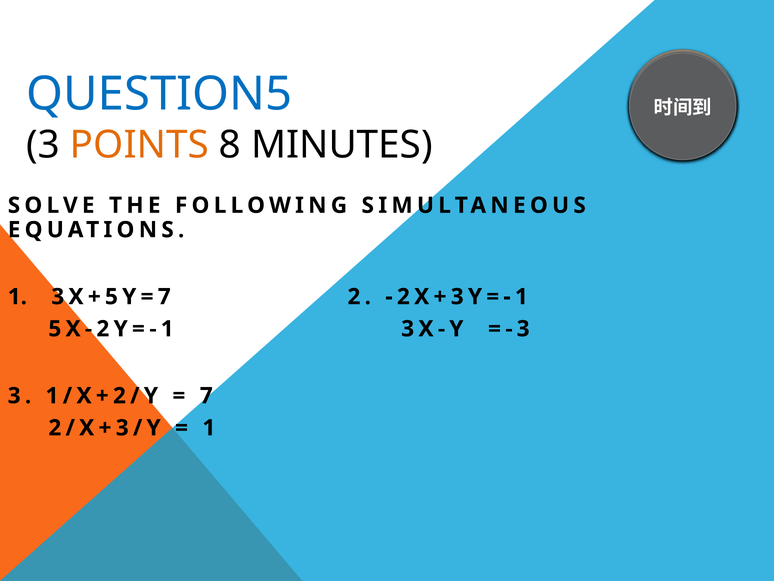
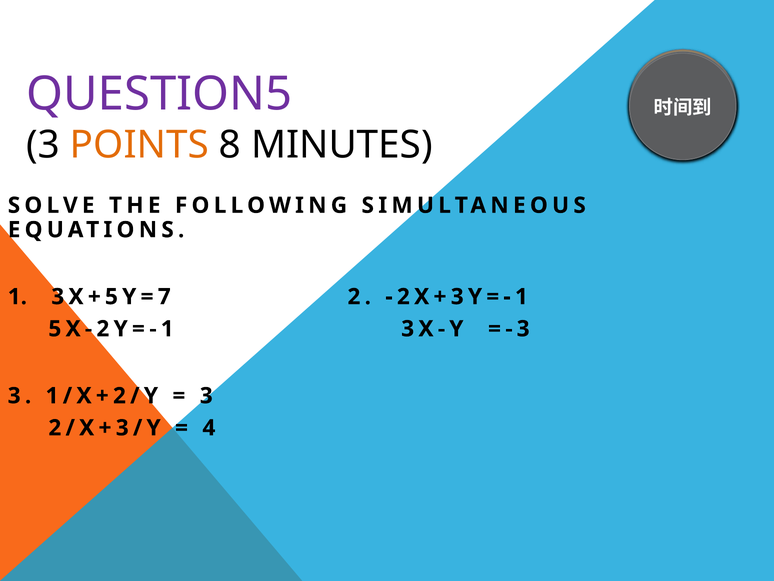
QUESTION5 colour: blue -> purple
7 at (206, 395): 7 -> 3
1 at (209, 428): 1 -> 4
